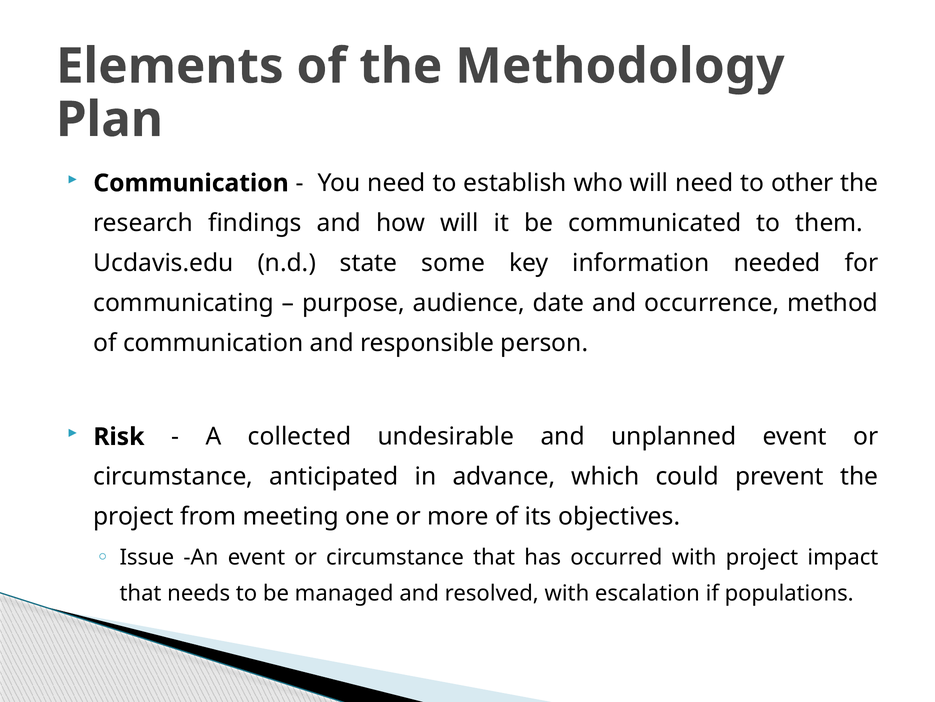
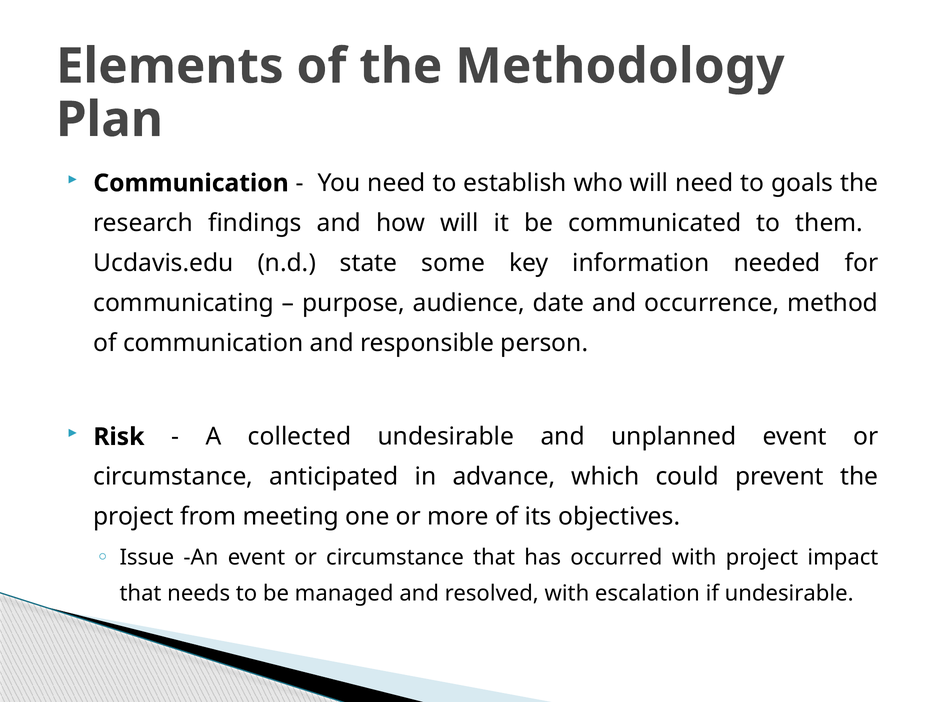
other: other -> goals
if populations: populations -> undesirable
